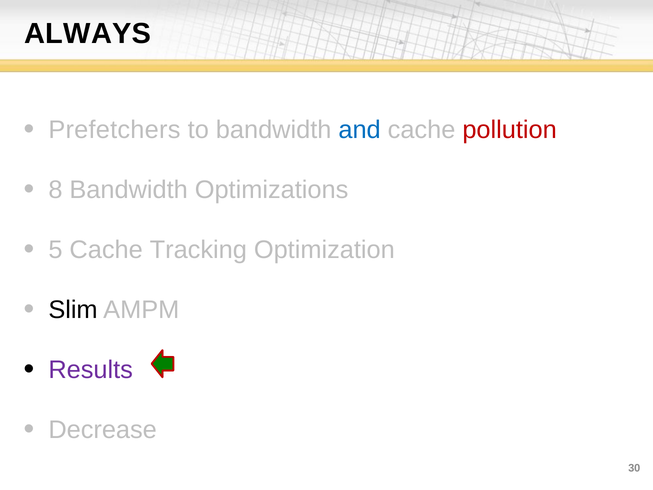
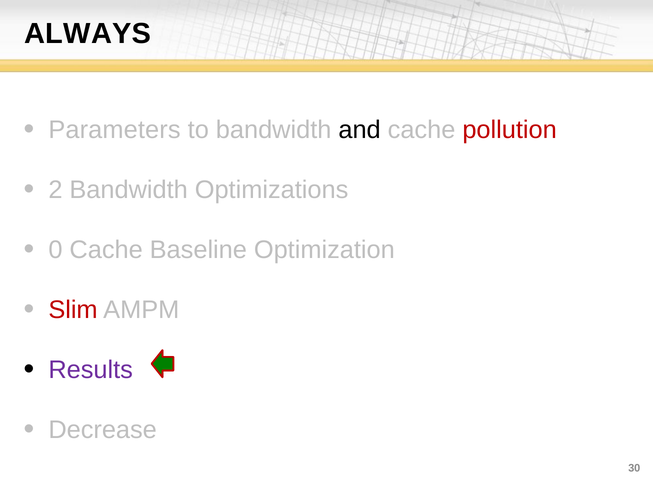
Prefetchers: Prefetchers -> Parameters
and colour: blue -> black
8: 8 -> 2
5: 5 -> 0
Tracking: Tracking -> Baseline
Slim colour: black -> red
